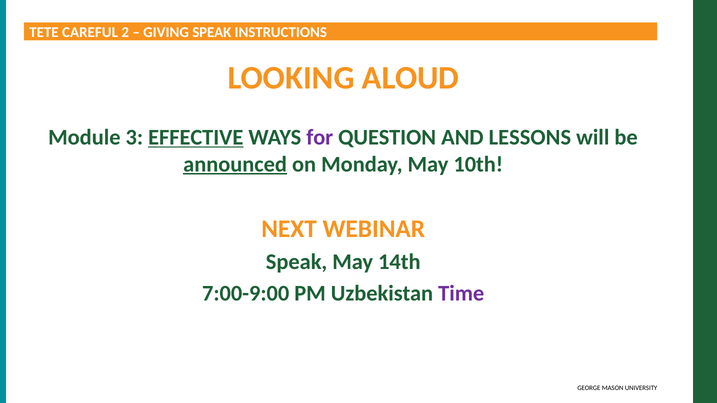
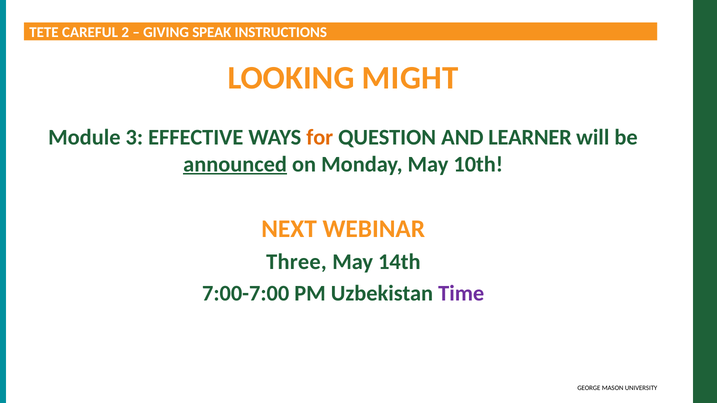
ALOUD: ALOUD -> MIGHT
EFFECTIVE underline: present -> none
for colour: purple -> orange
LESSONS: LESSONS -> LEARNER
Speak at (297, 262): Speak -> Three
7:00-9:00: 7:00-9:00 -> 7:00-7:00
